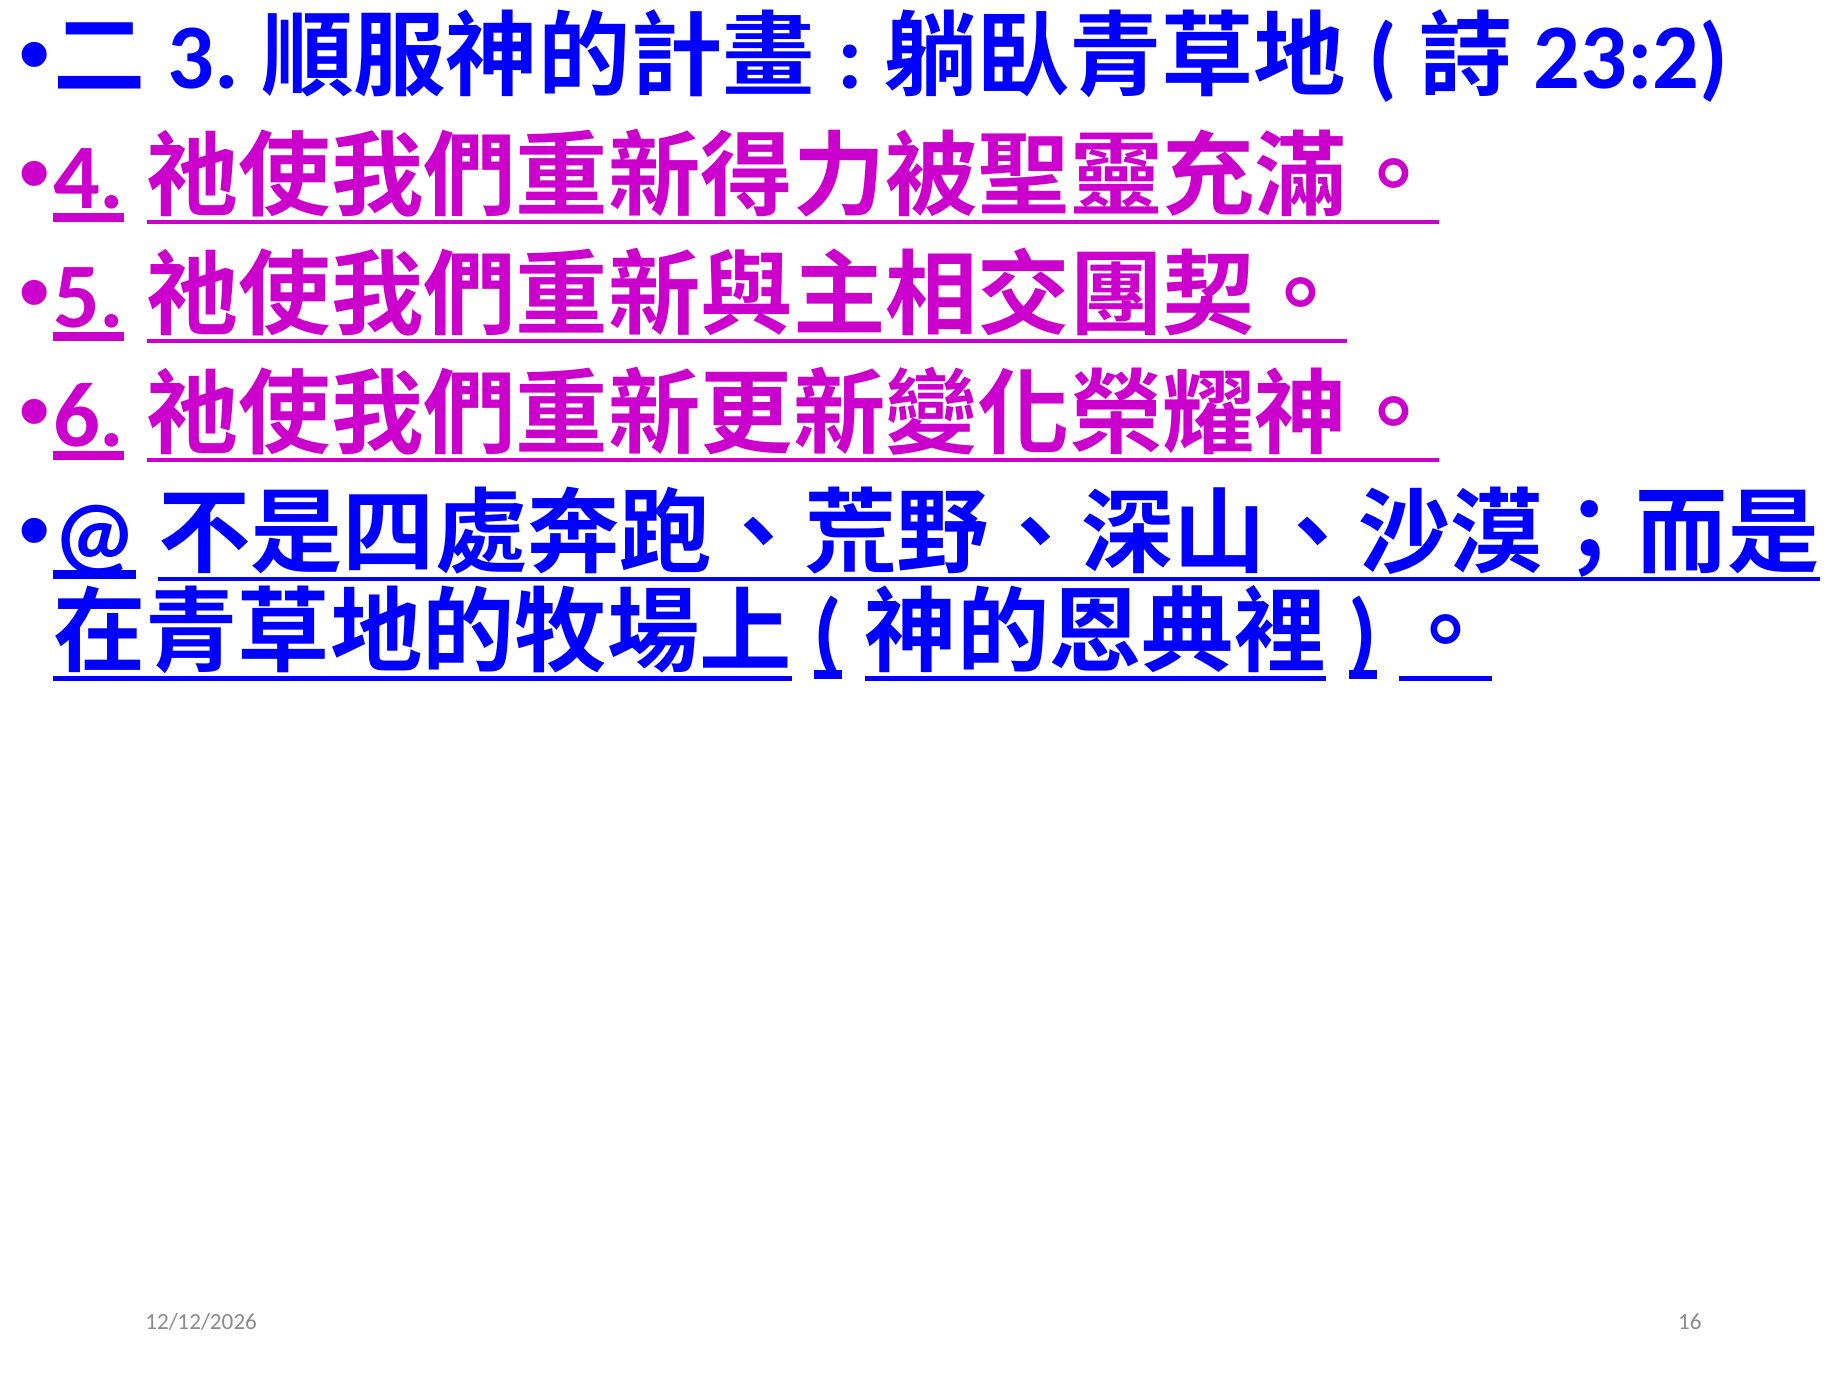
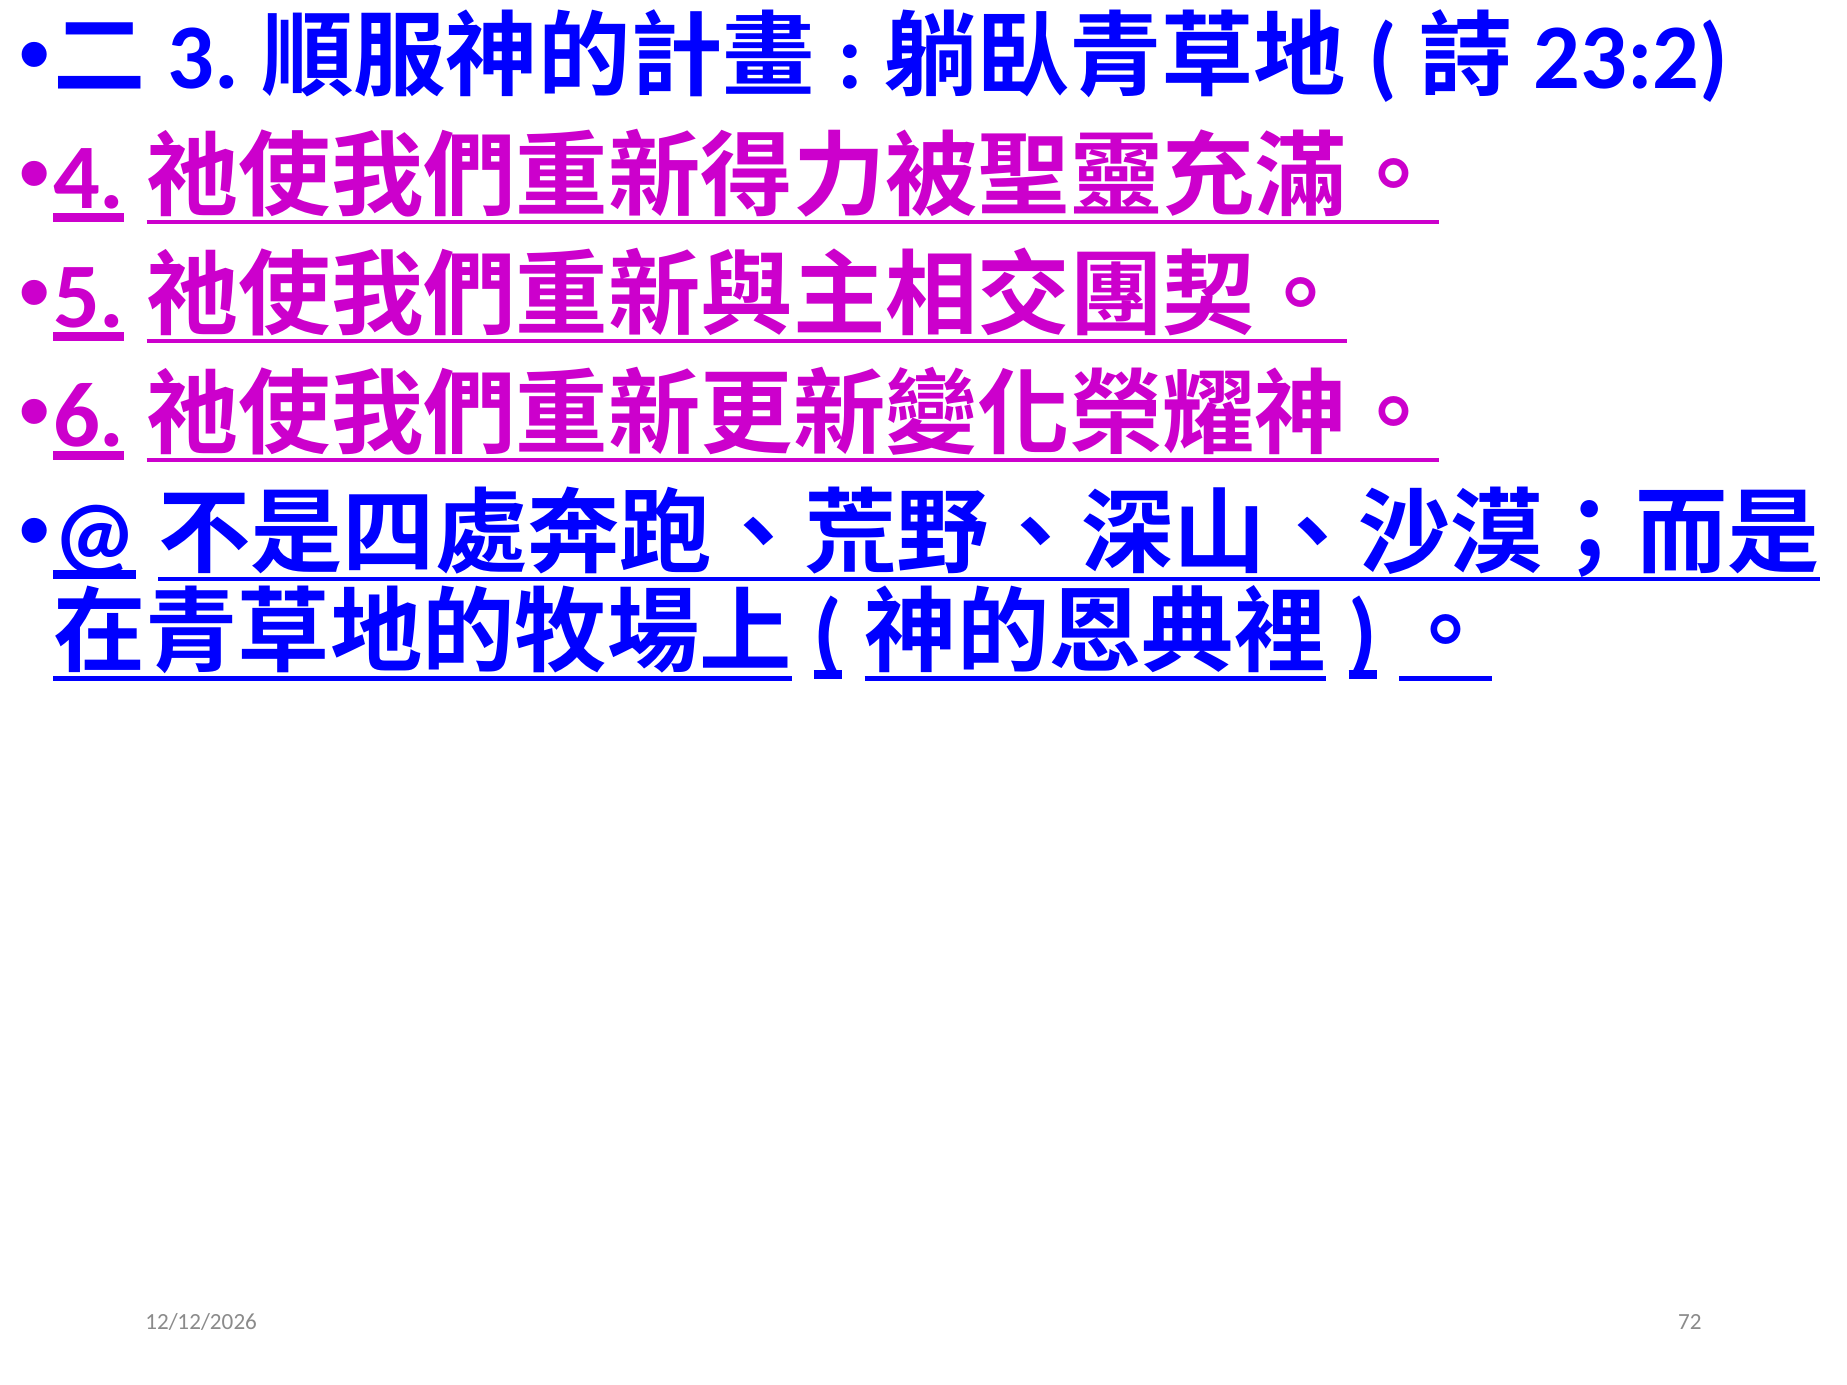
16: 16 -> 72
